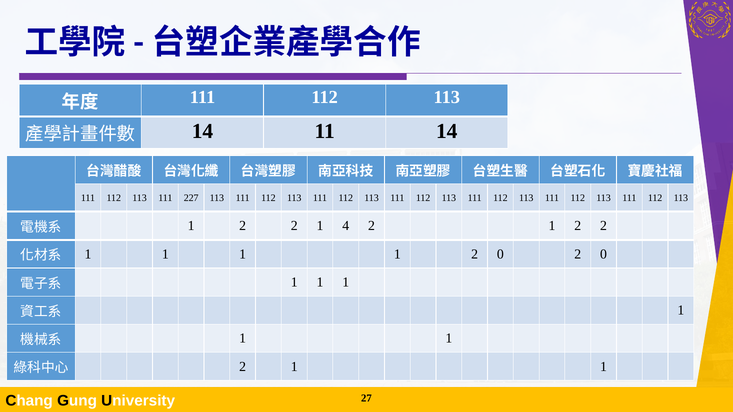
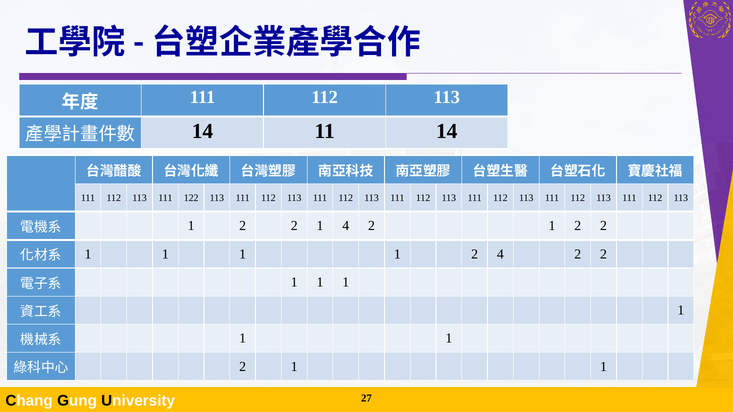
227: 227 -> 122
1 2 0: 0 -> 4
0 at (604, 254): 0 -> 2
